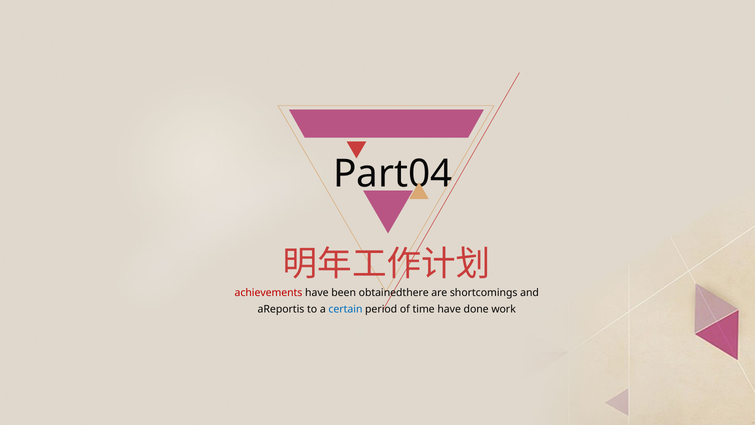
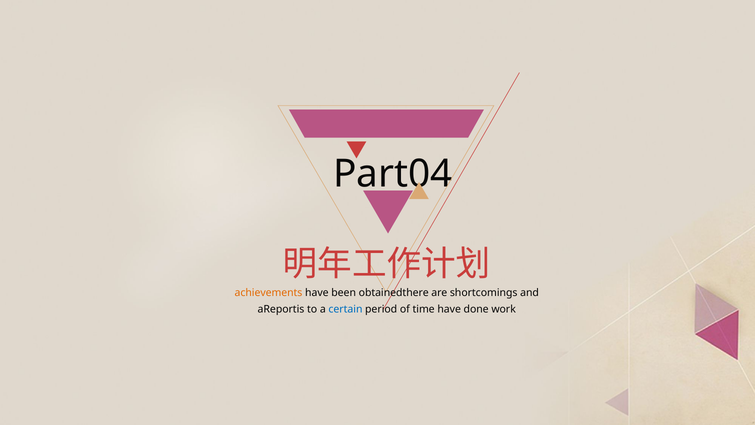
achievements colour: red -> orange
